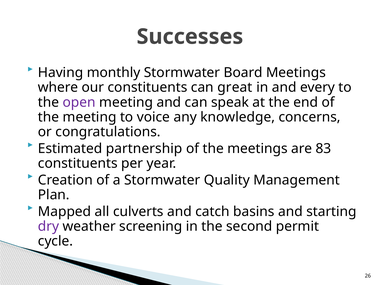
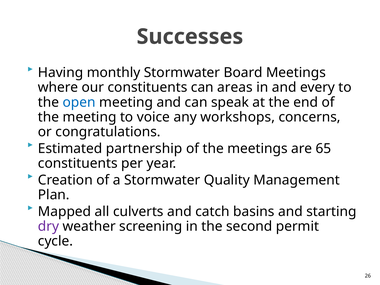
great: great -> areas
open colour: purple -> blue
knowledge: knowledge -> workshops
83: 83 -> 65
